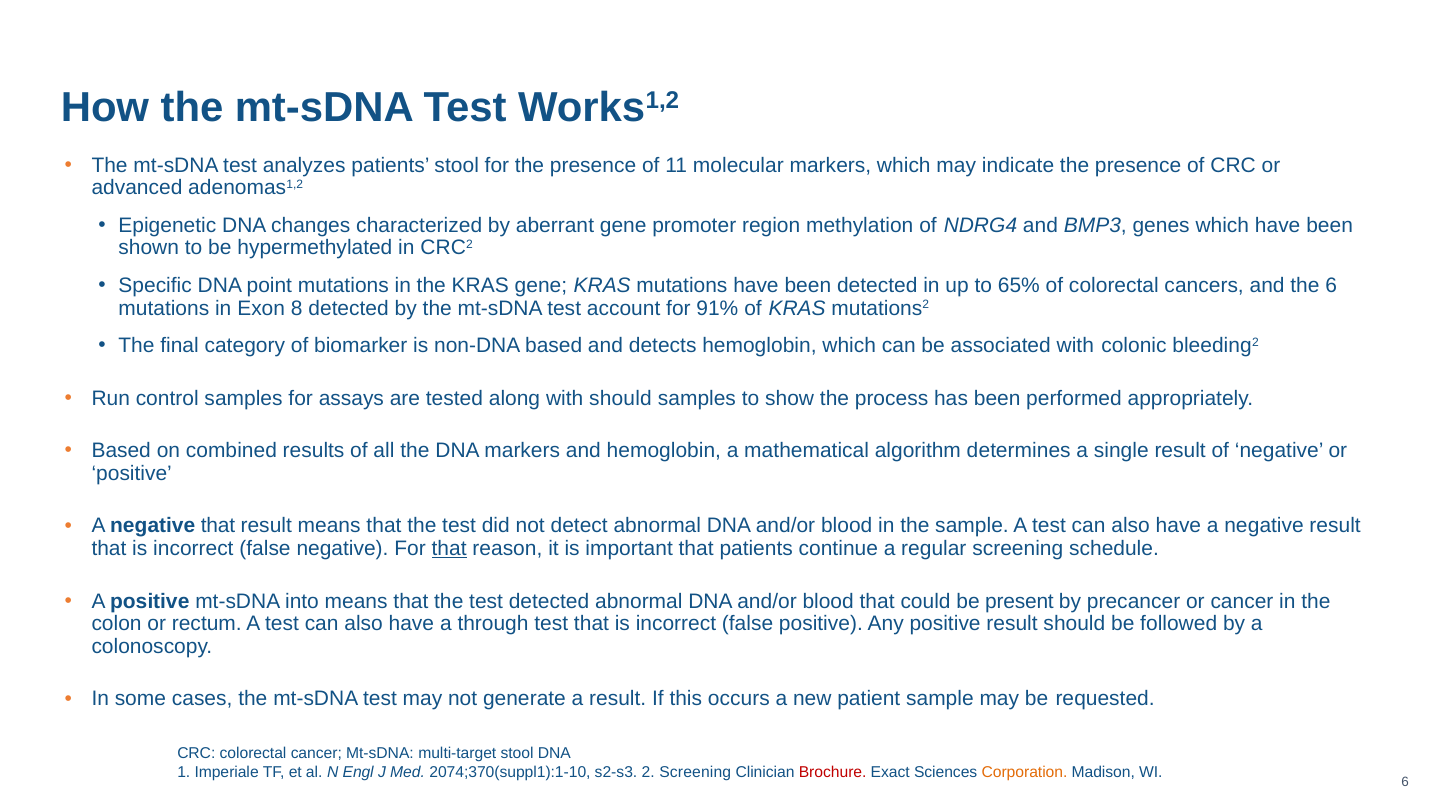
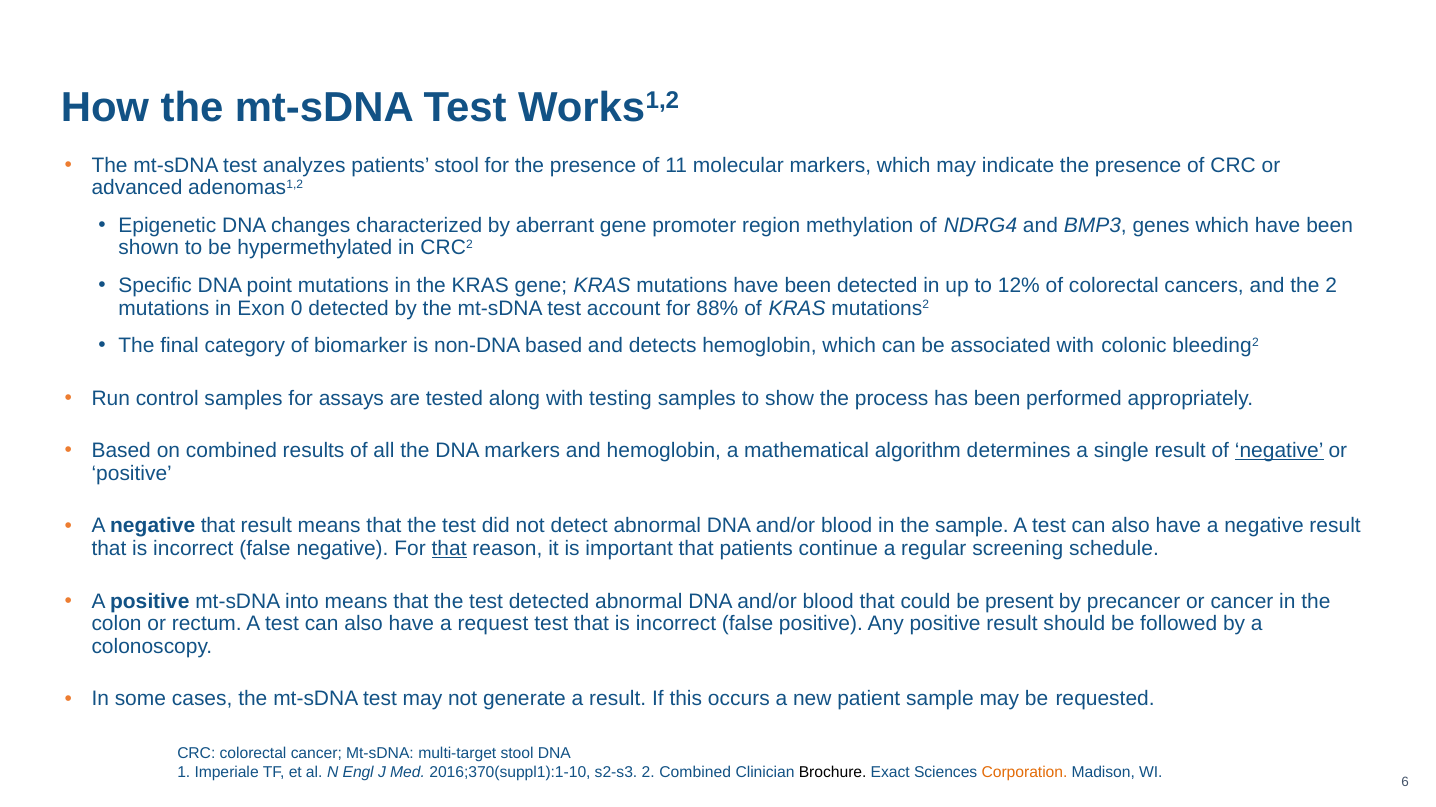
65%: 65% -> 12%
the 6: 6 -> 2
8: 8 -> 0
91%: 91% -> 88%
with should: should -> testing
negative at (1279, 451) underline: none -> present
through: through -> request
2074;370(suppl1):1-10: 2074;370(suppl1):1-10 -> 2016;370(suppl1):1-10
2 Screening: Screening -> Combined
Brochure colour: red -> black
